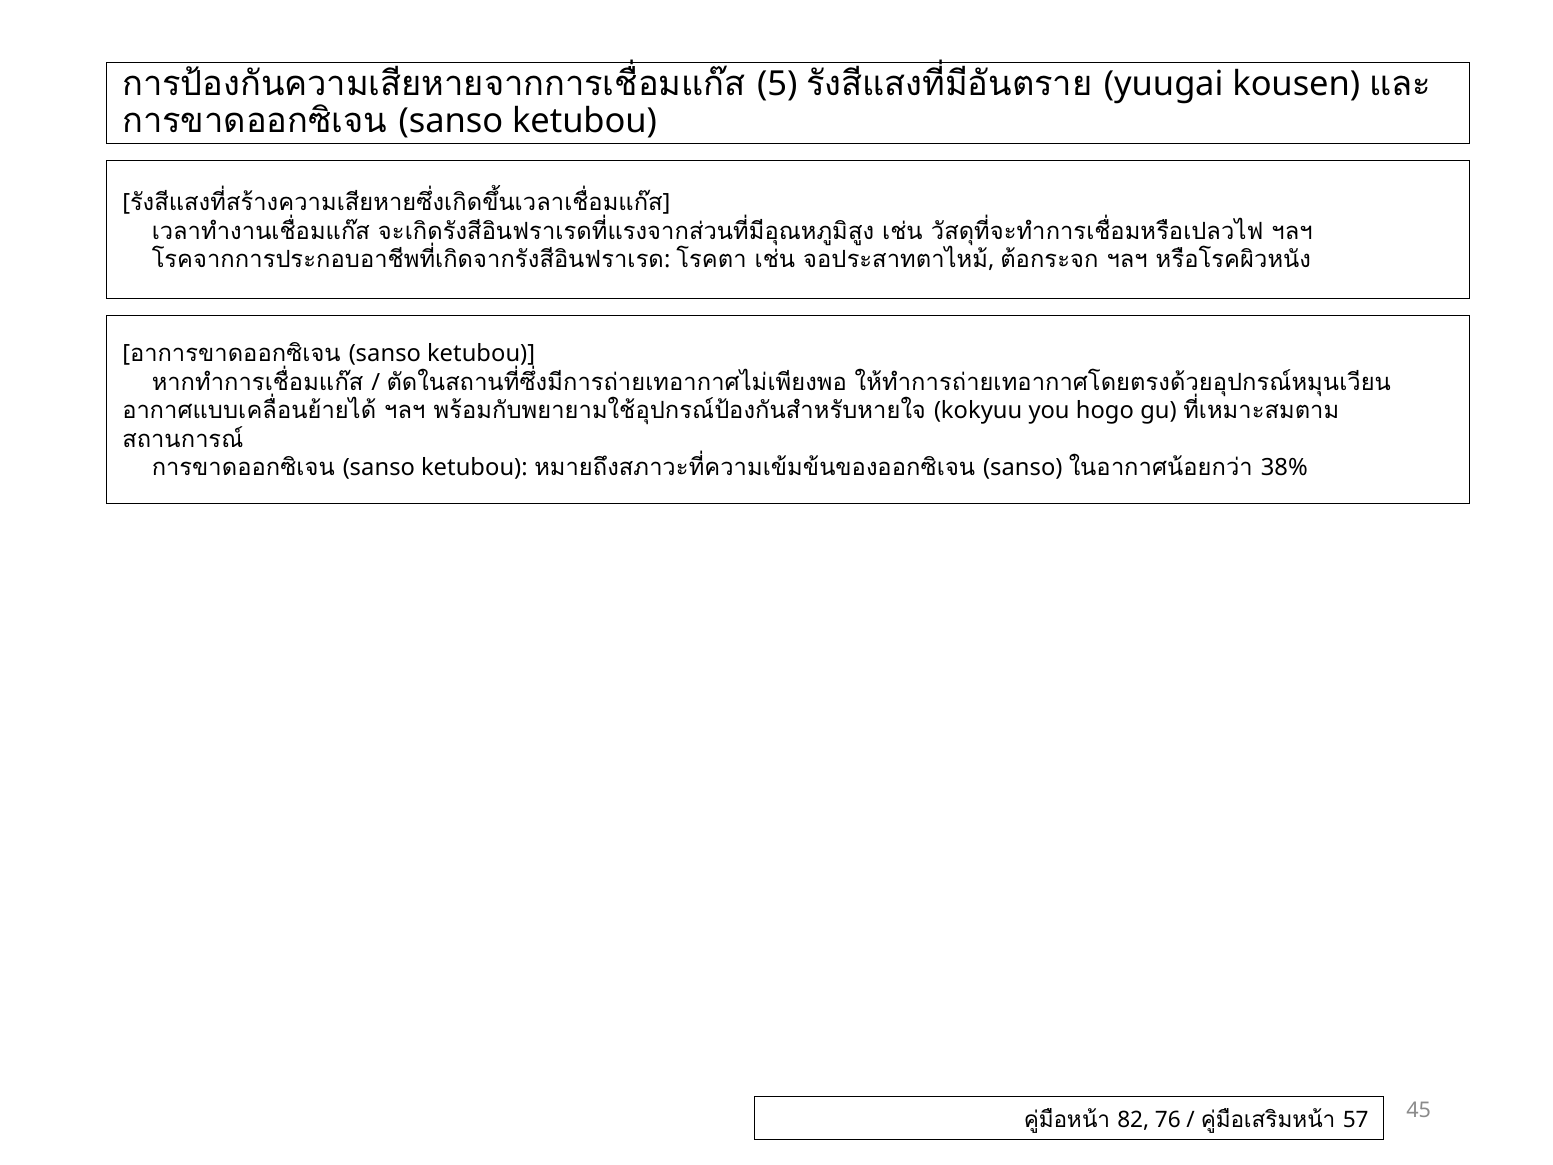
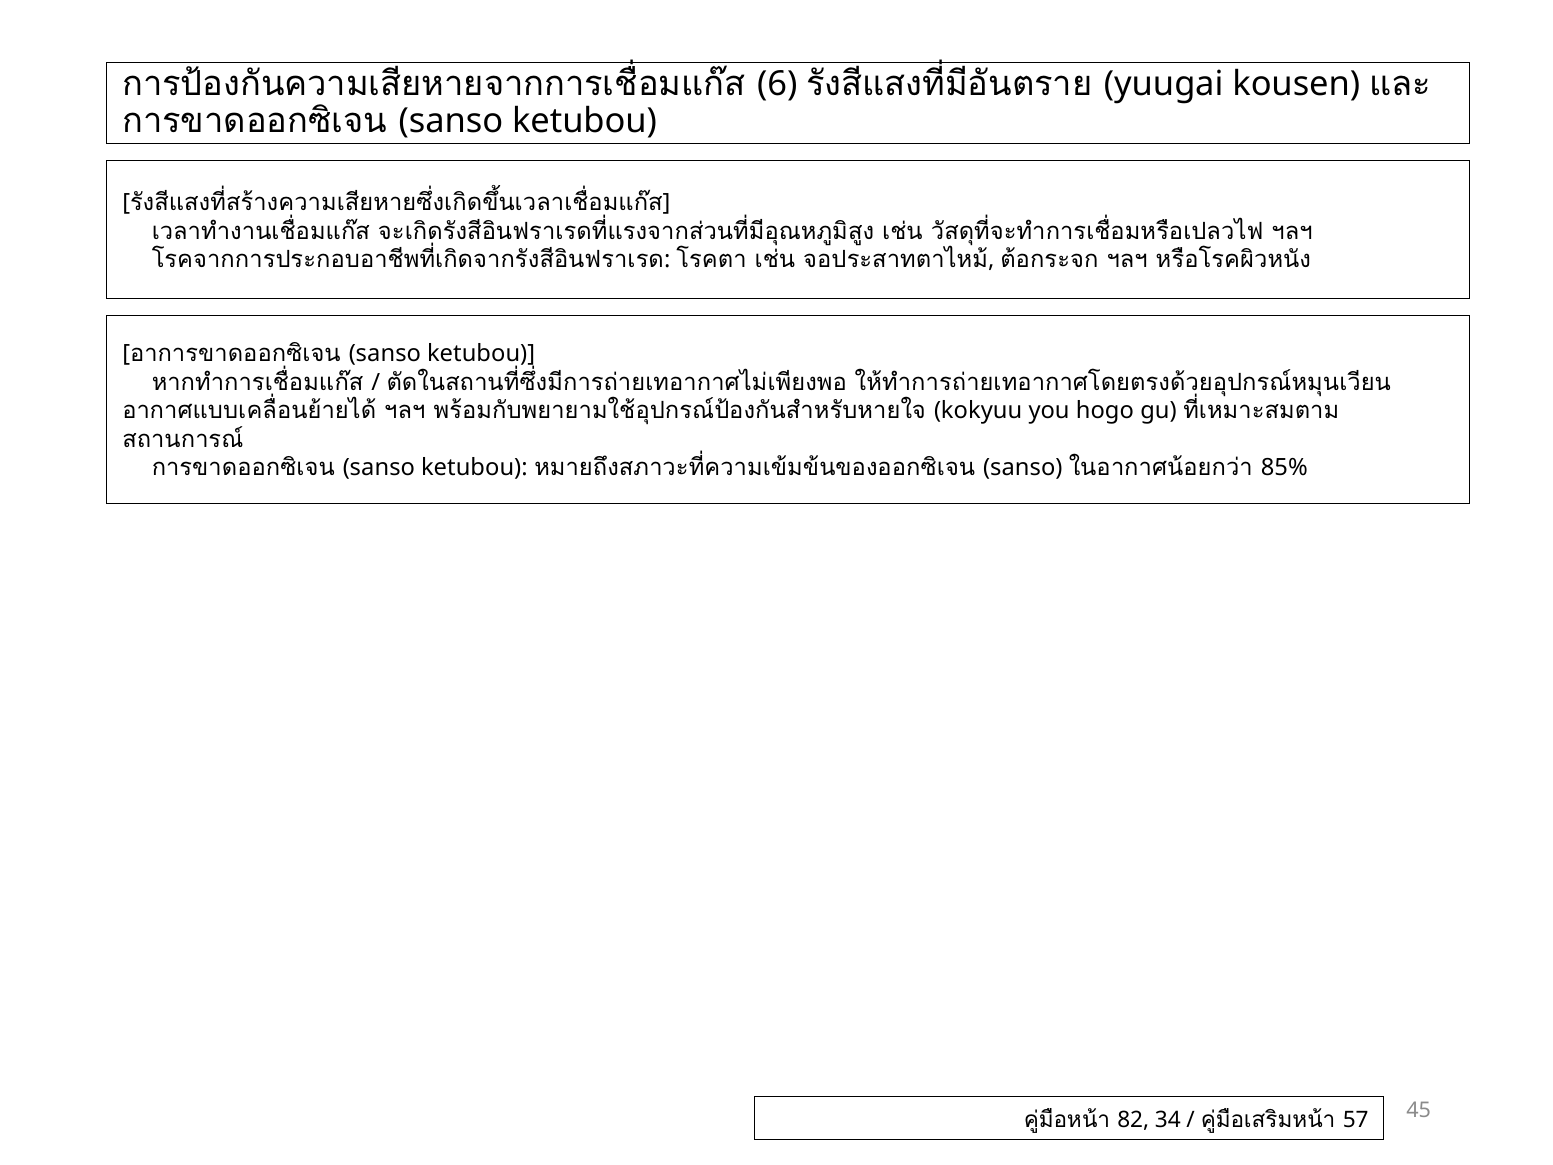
5: 5 -> 6
38%: 38% -> 85%
76: 76 -> 34
